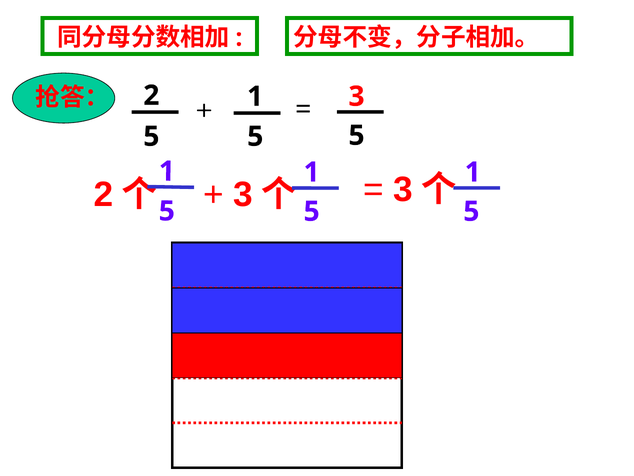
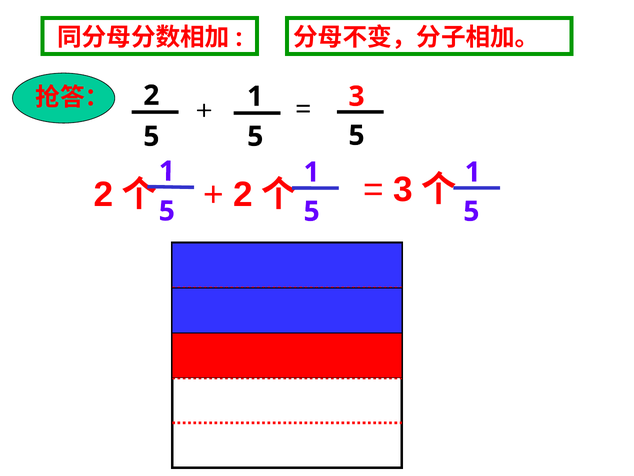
3 at (243, 195): 3 -> 2
